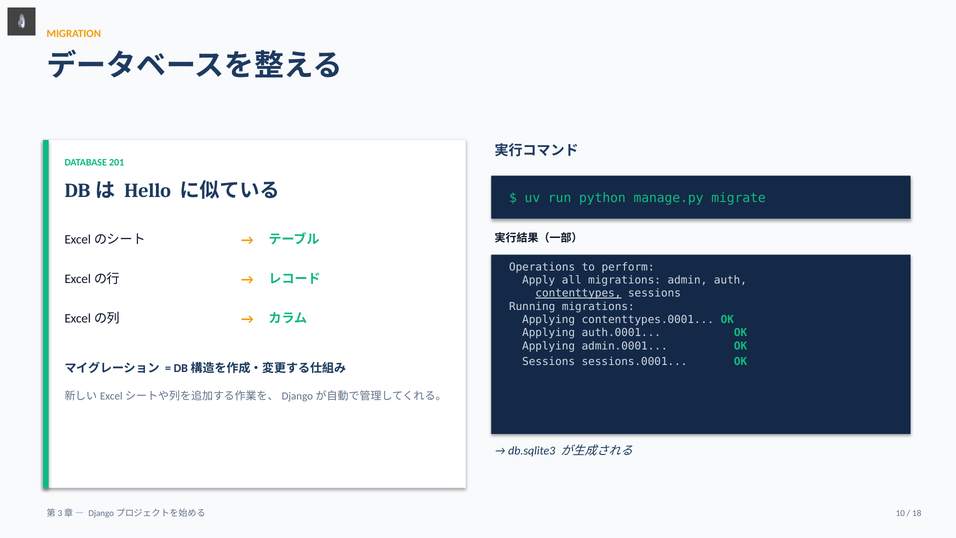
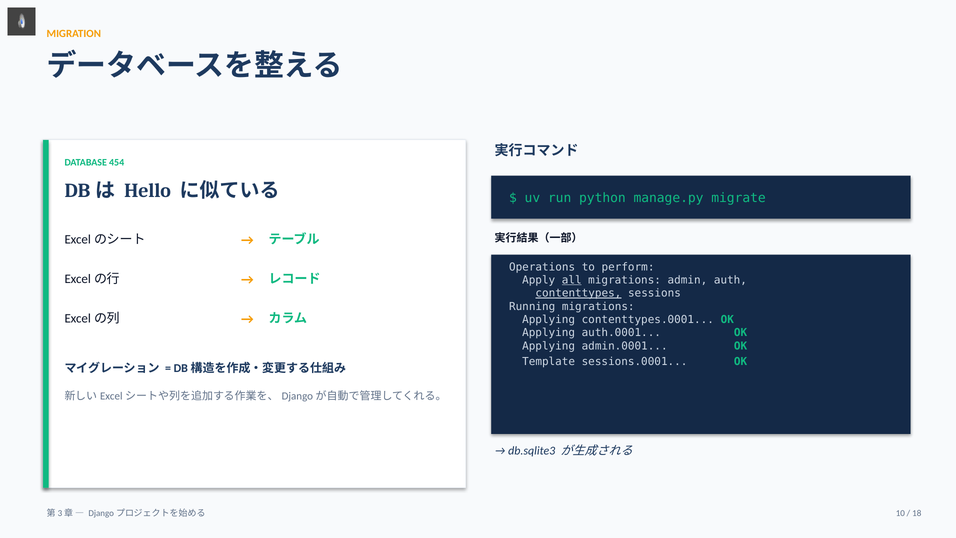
201: 201 -> 454
all underline: none -> present
Sessions at (549, 362): Sessions -> Template
